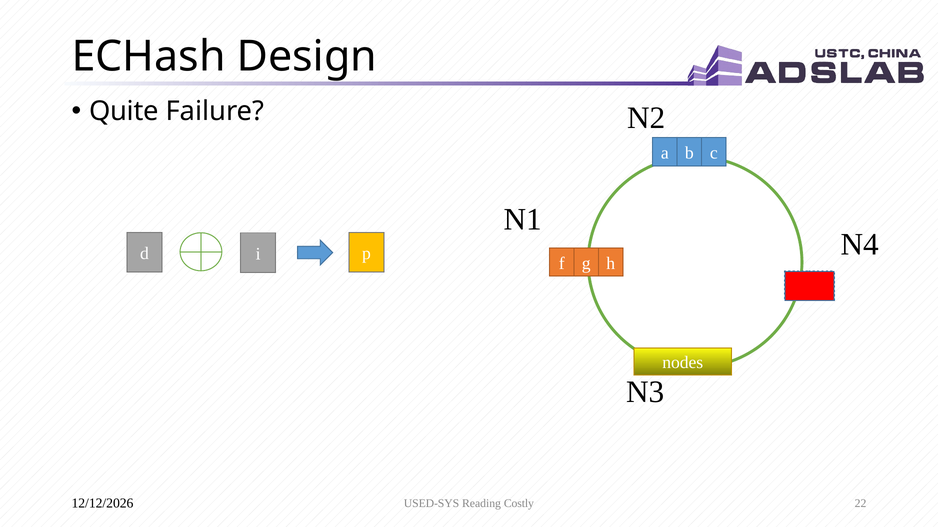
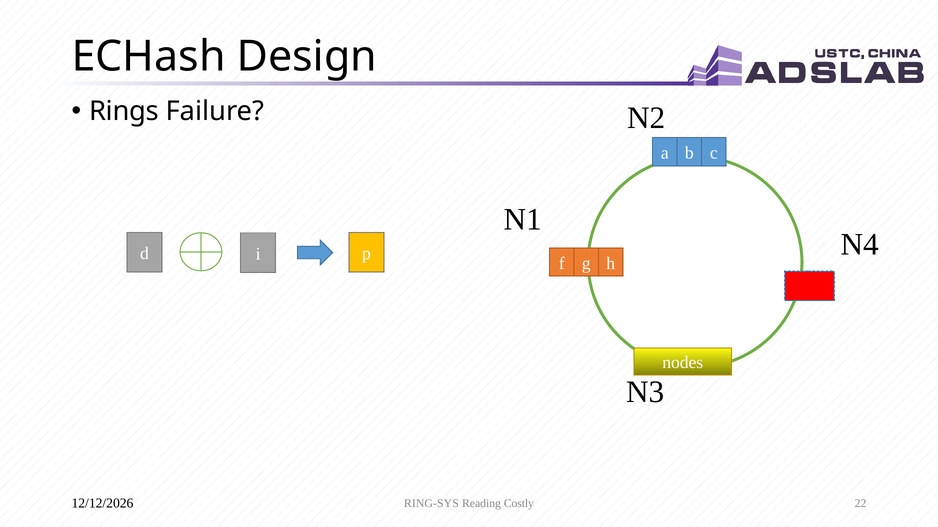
Quite: Quite -> Rings
USED-SYS: USED-SYS -> RING-SYS
